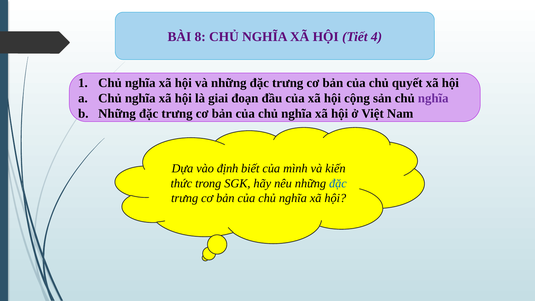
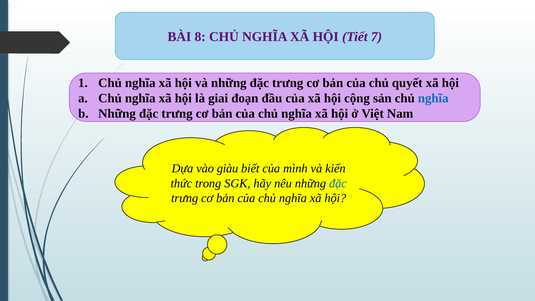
4: 4 -> 7
nghĩa at (433, 98) colour: purple -> blue
định: định -> giàu
